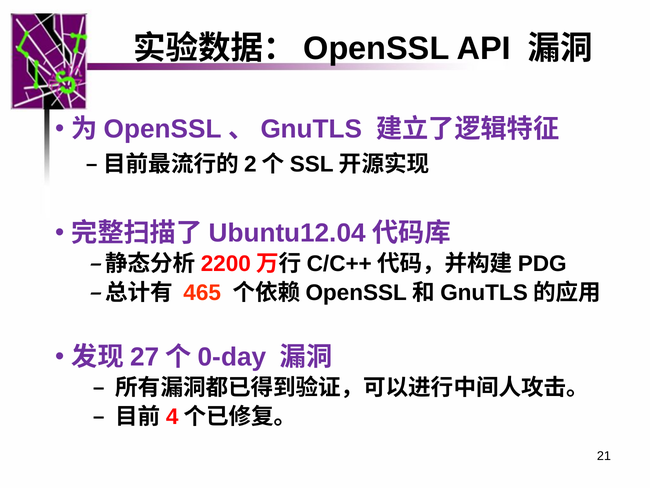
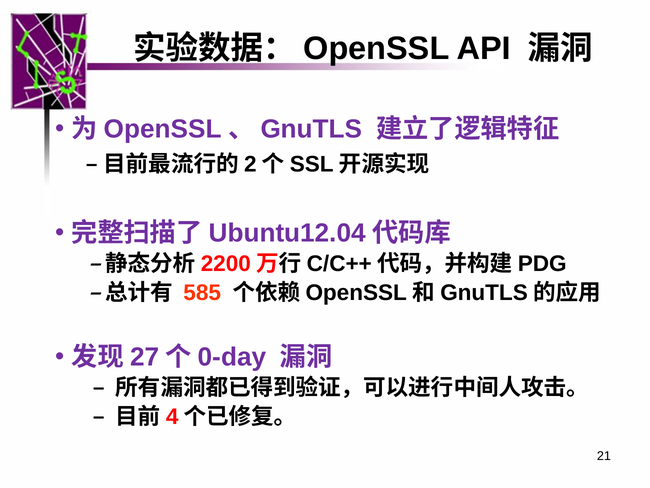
465: 465 -> 585
